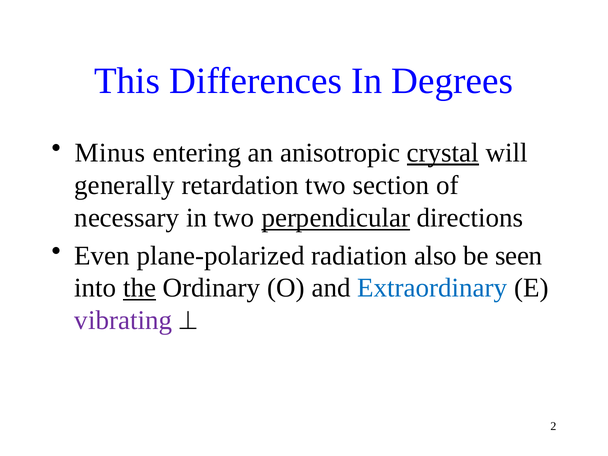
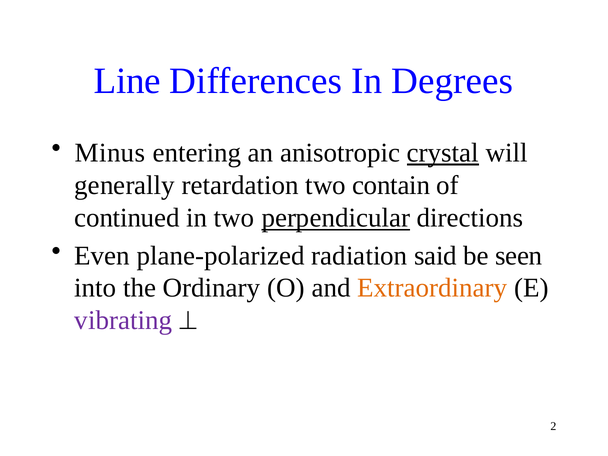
This: This -> Line
section: section -> contain
necessary: necessary -> continued
also: also -> said
the underline: present -> none
Extraordinary colour: blue -> orange
